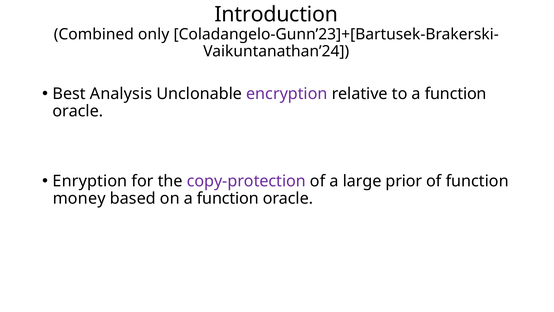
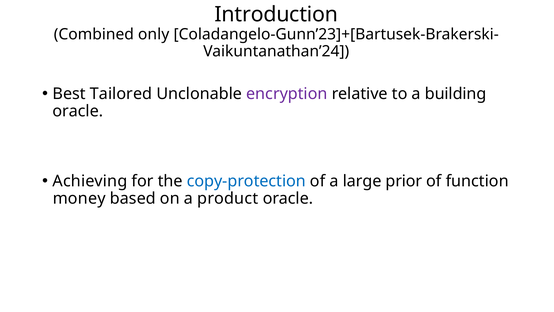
Analysis: Analysis -> Tailored
to a function: function -> building
Enryption: Enryption -> Achieving
copy-protection colour: purple -> blue
on a function: function -> product
